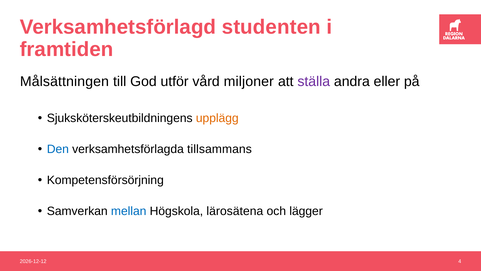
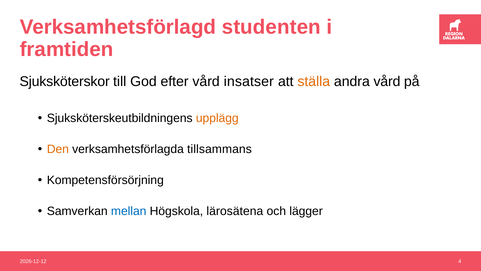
Målsättningen: Målsättningen -> Sjuksköterskor
utför: utför -> efter
miljoner: miljoner -> insatser
ställa colour: purple -> orange
andra eller: eller -> vård
Den colour: blue -> orange
